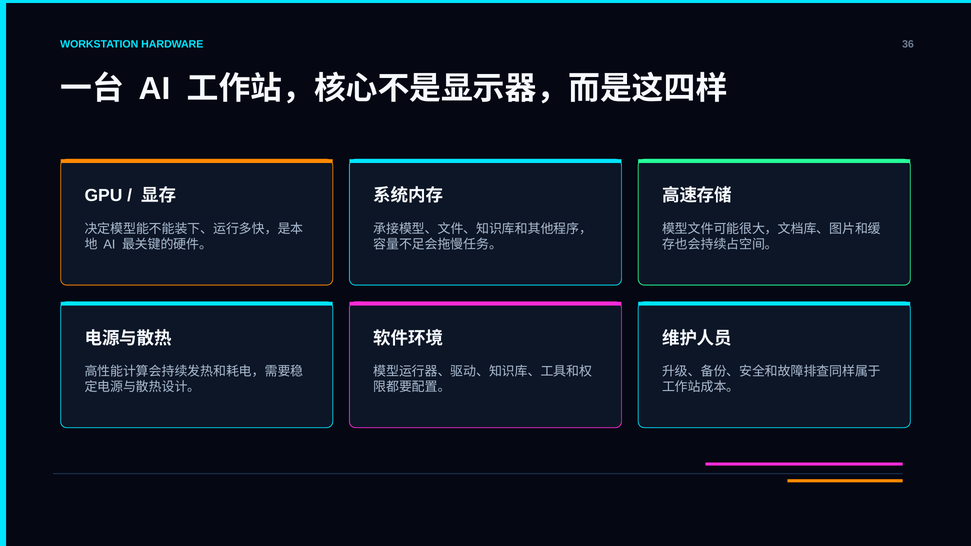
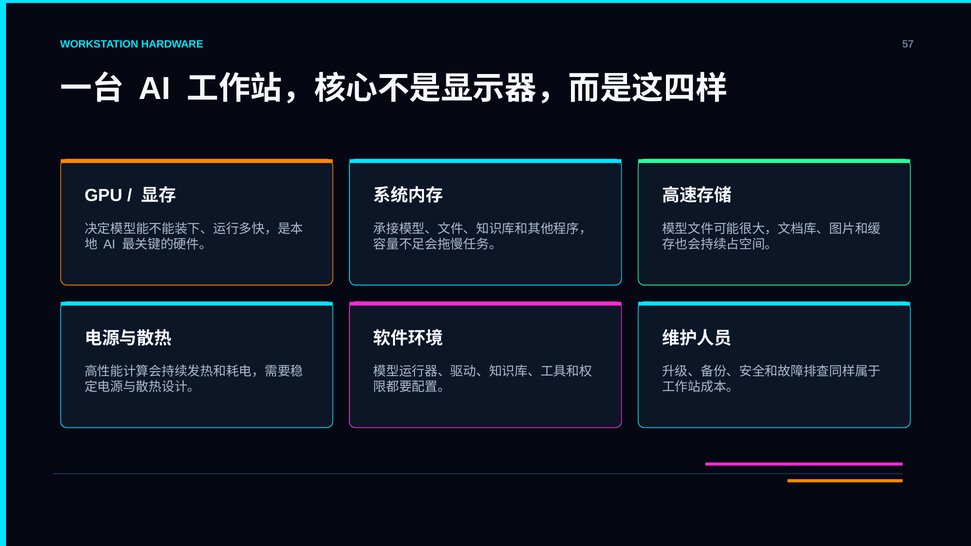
36: 36 -> 57
